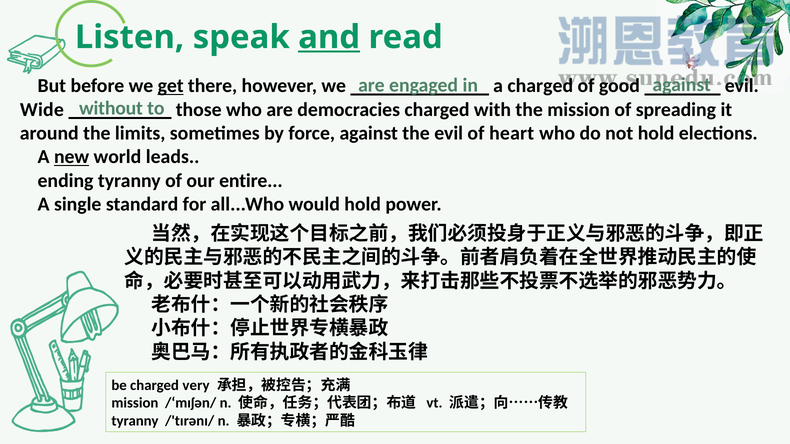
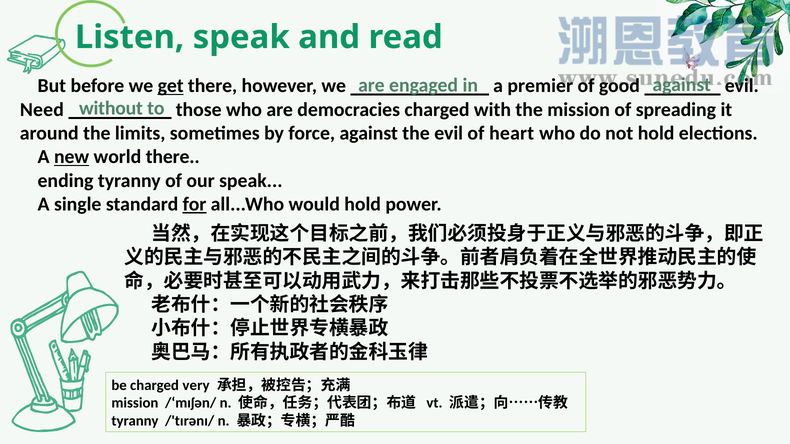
and underline: present -> none
a charged: charged -> premier
Wide: Wide -> Need
world leads: leads -> there
our entire: entire -> speak
for underline: none -> present
